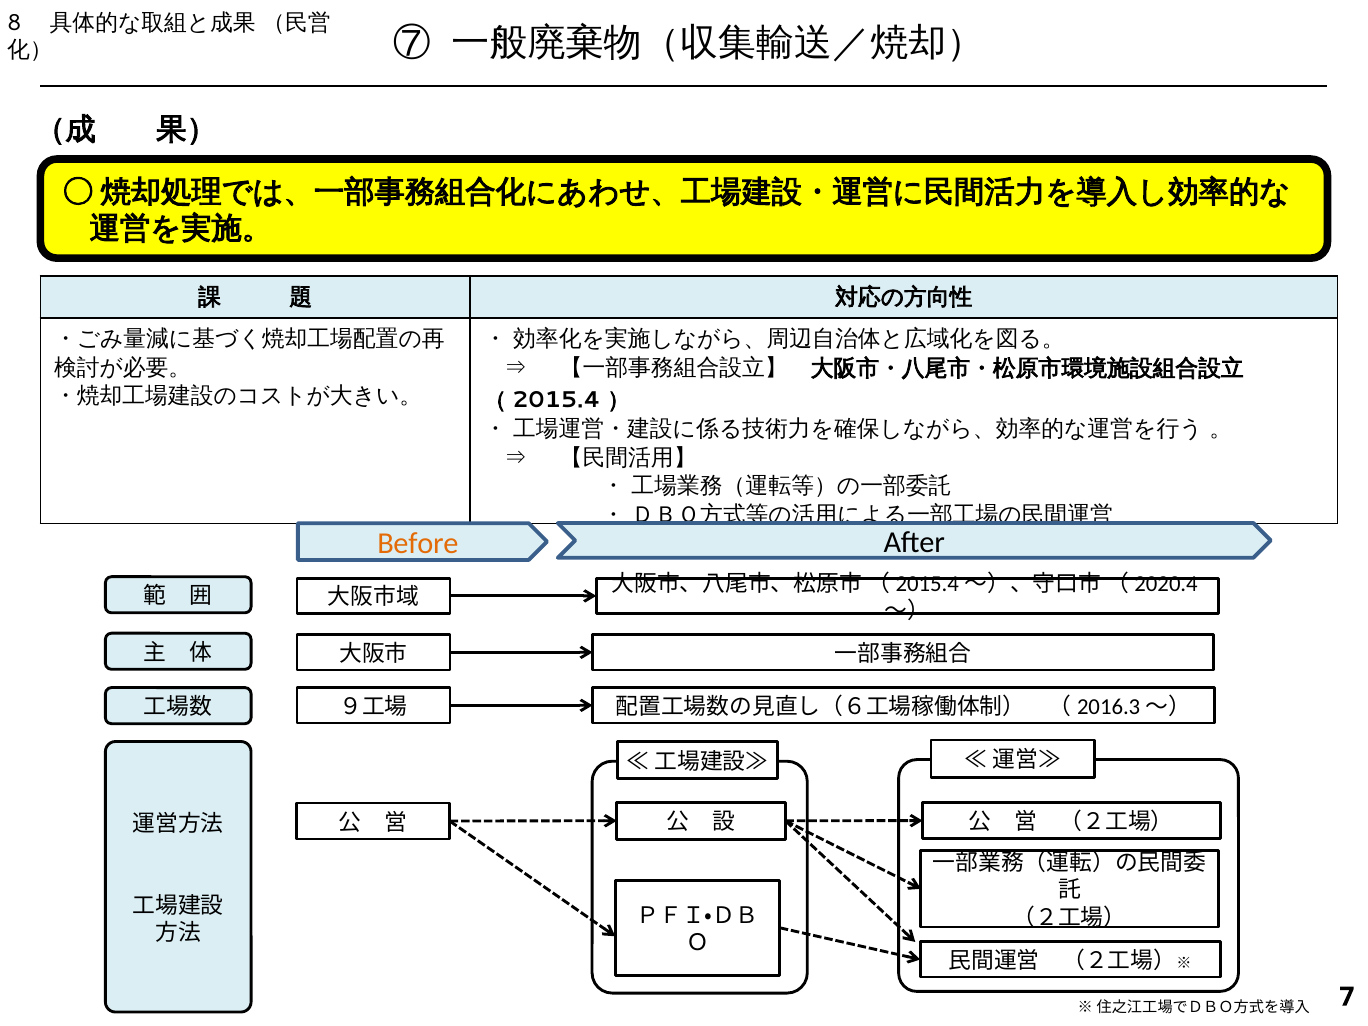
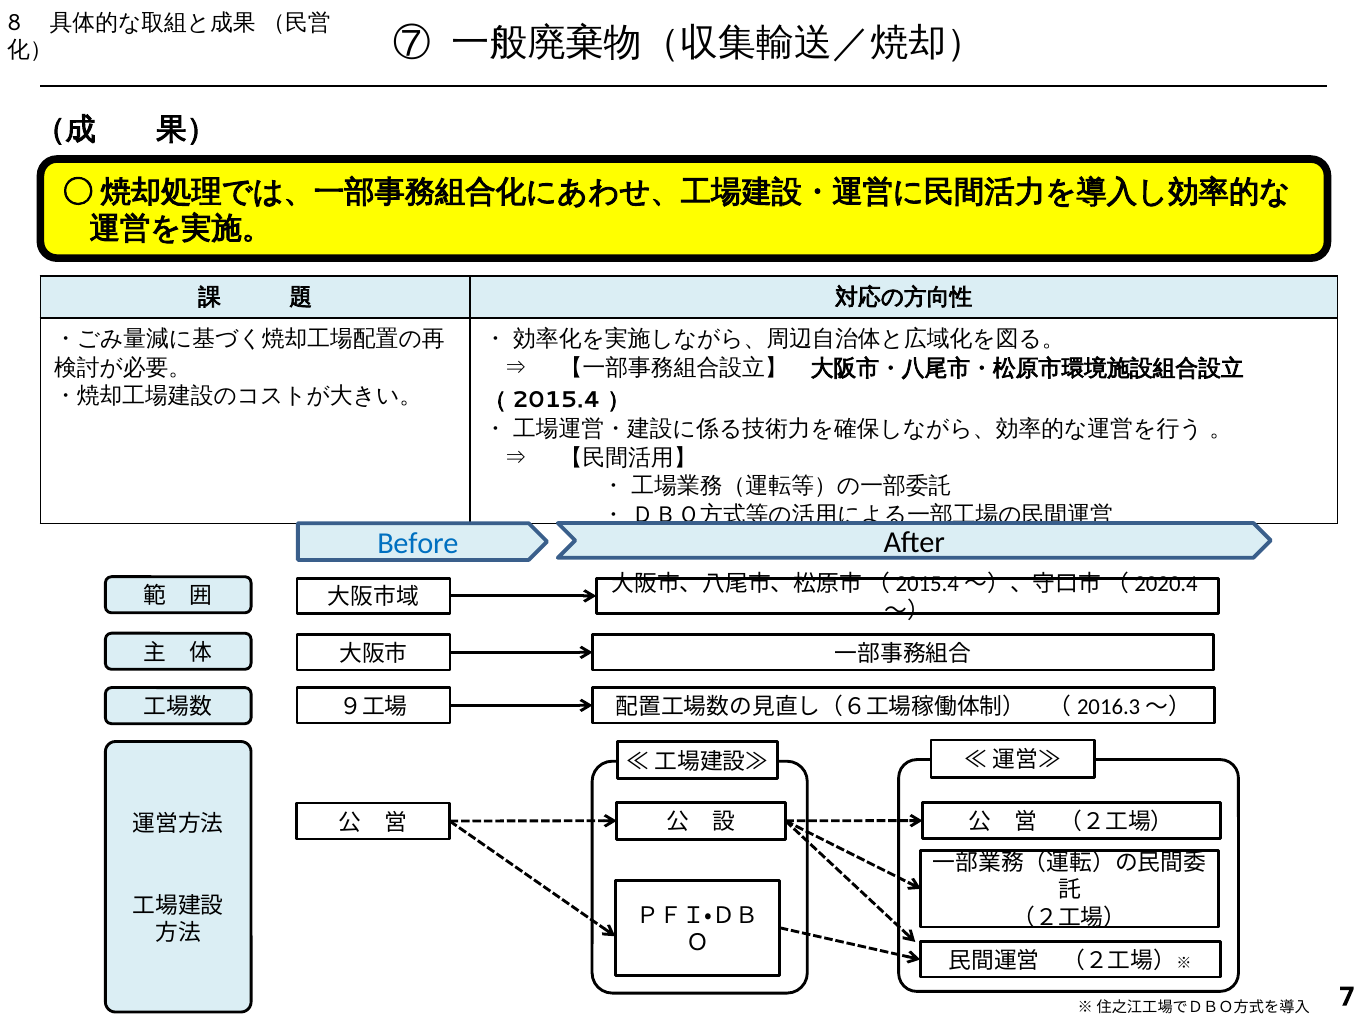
Before colour: orange -> blue
